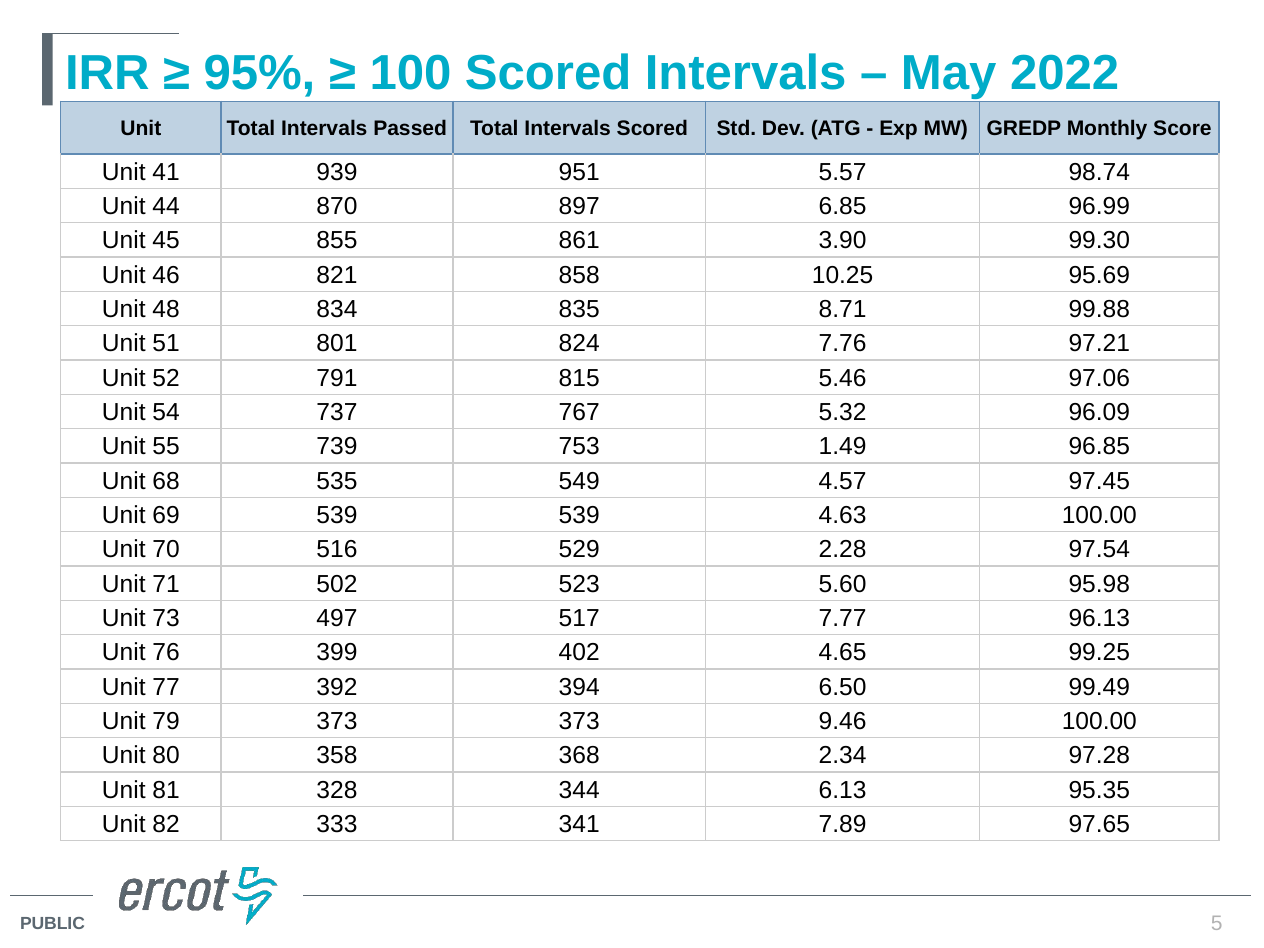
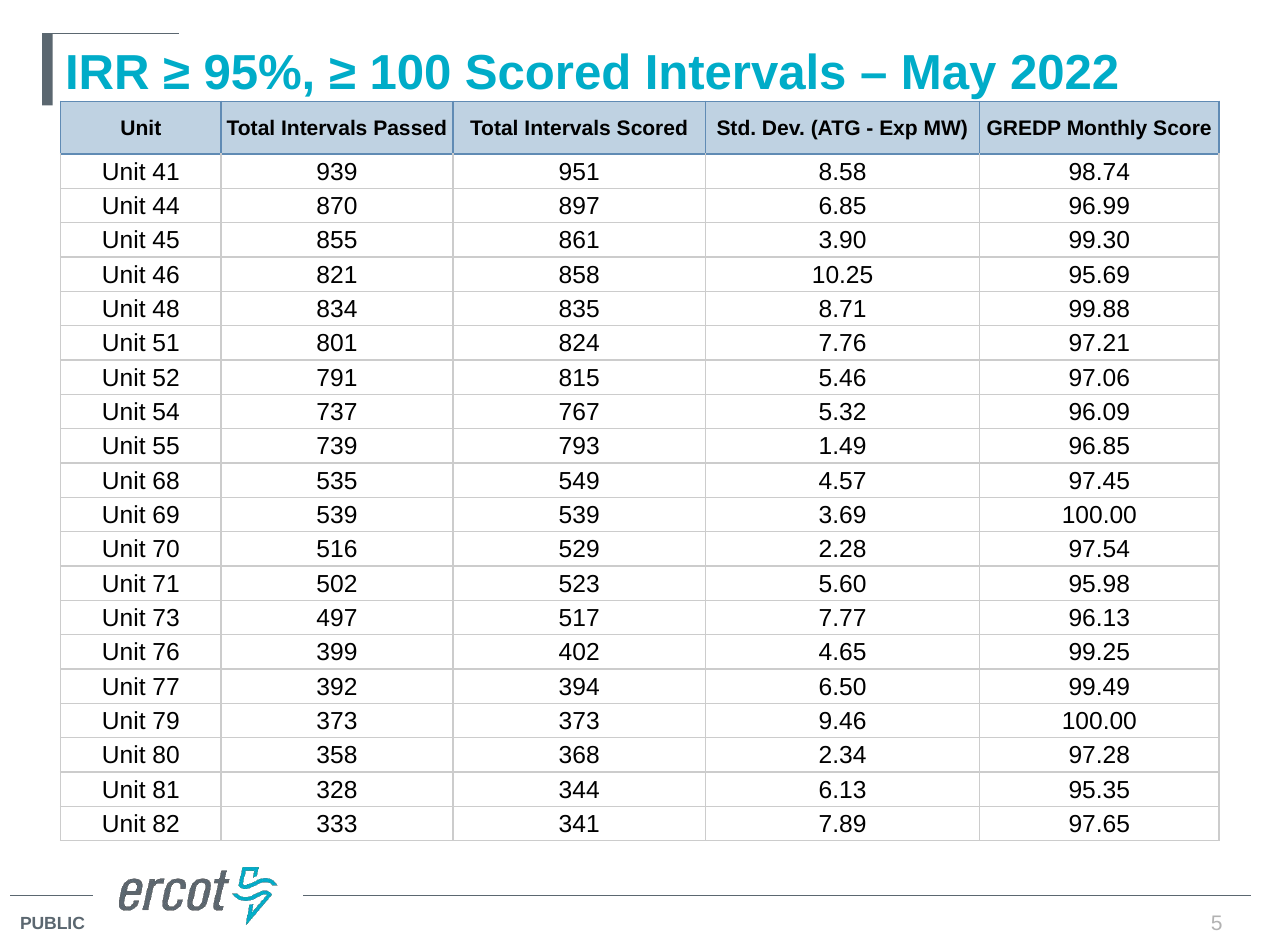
5.57: 5.57 -> 8.58
753: 753 -> 793
4.63: 4.63 -> 3.69
